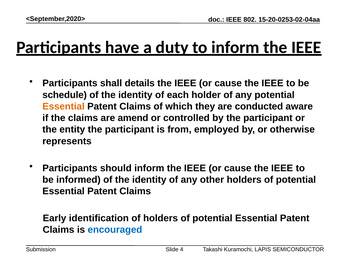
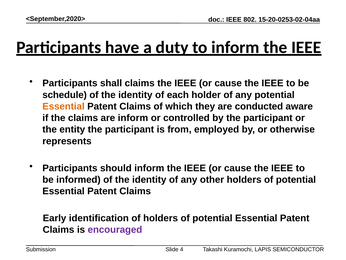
shall details: details -> claims
are amend: amend -> inform
encouraged colour: blue -> purple
